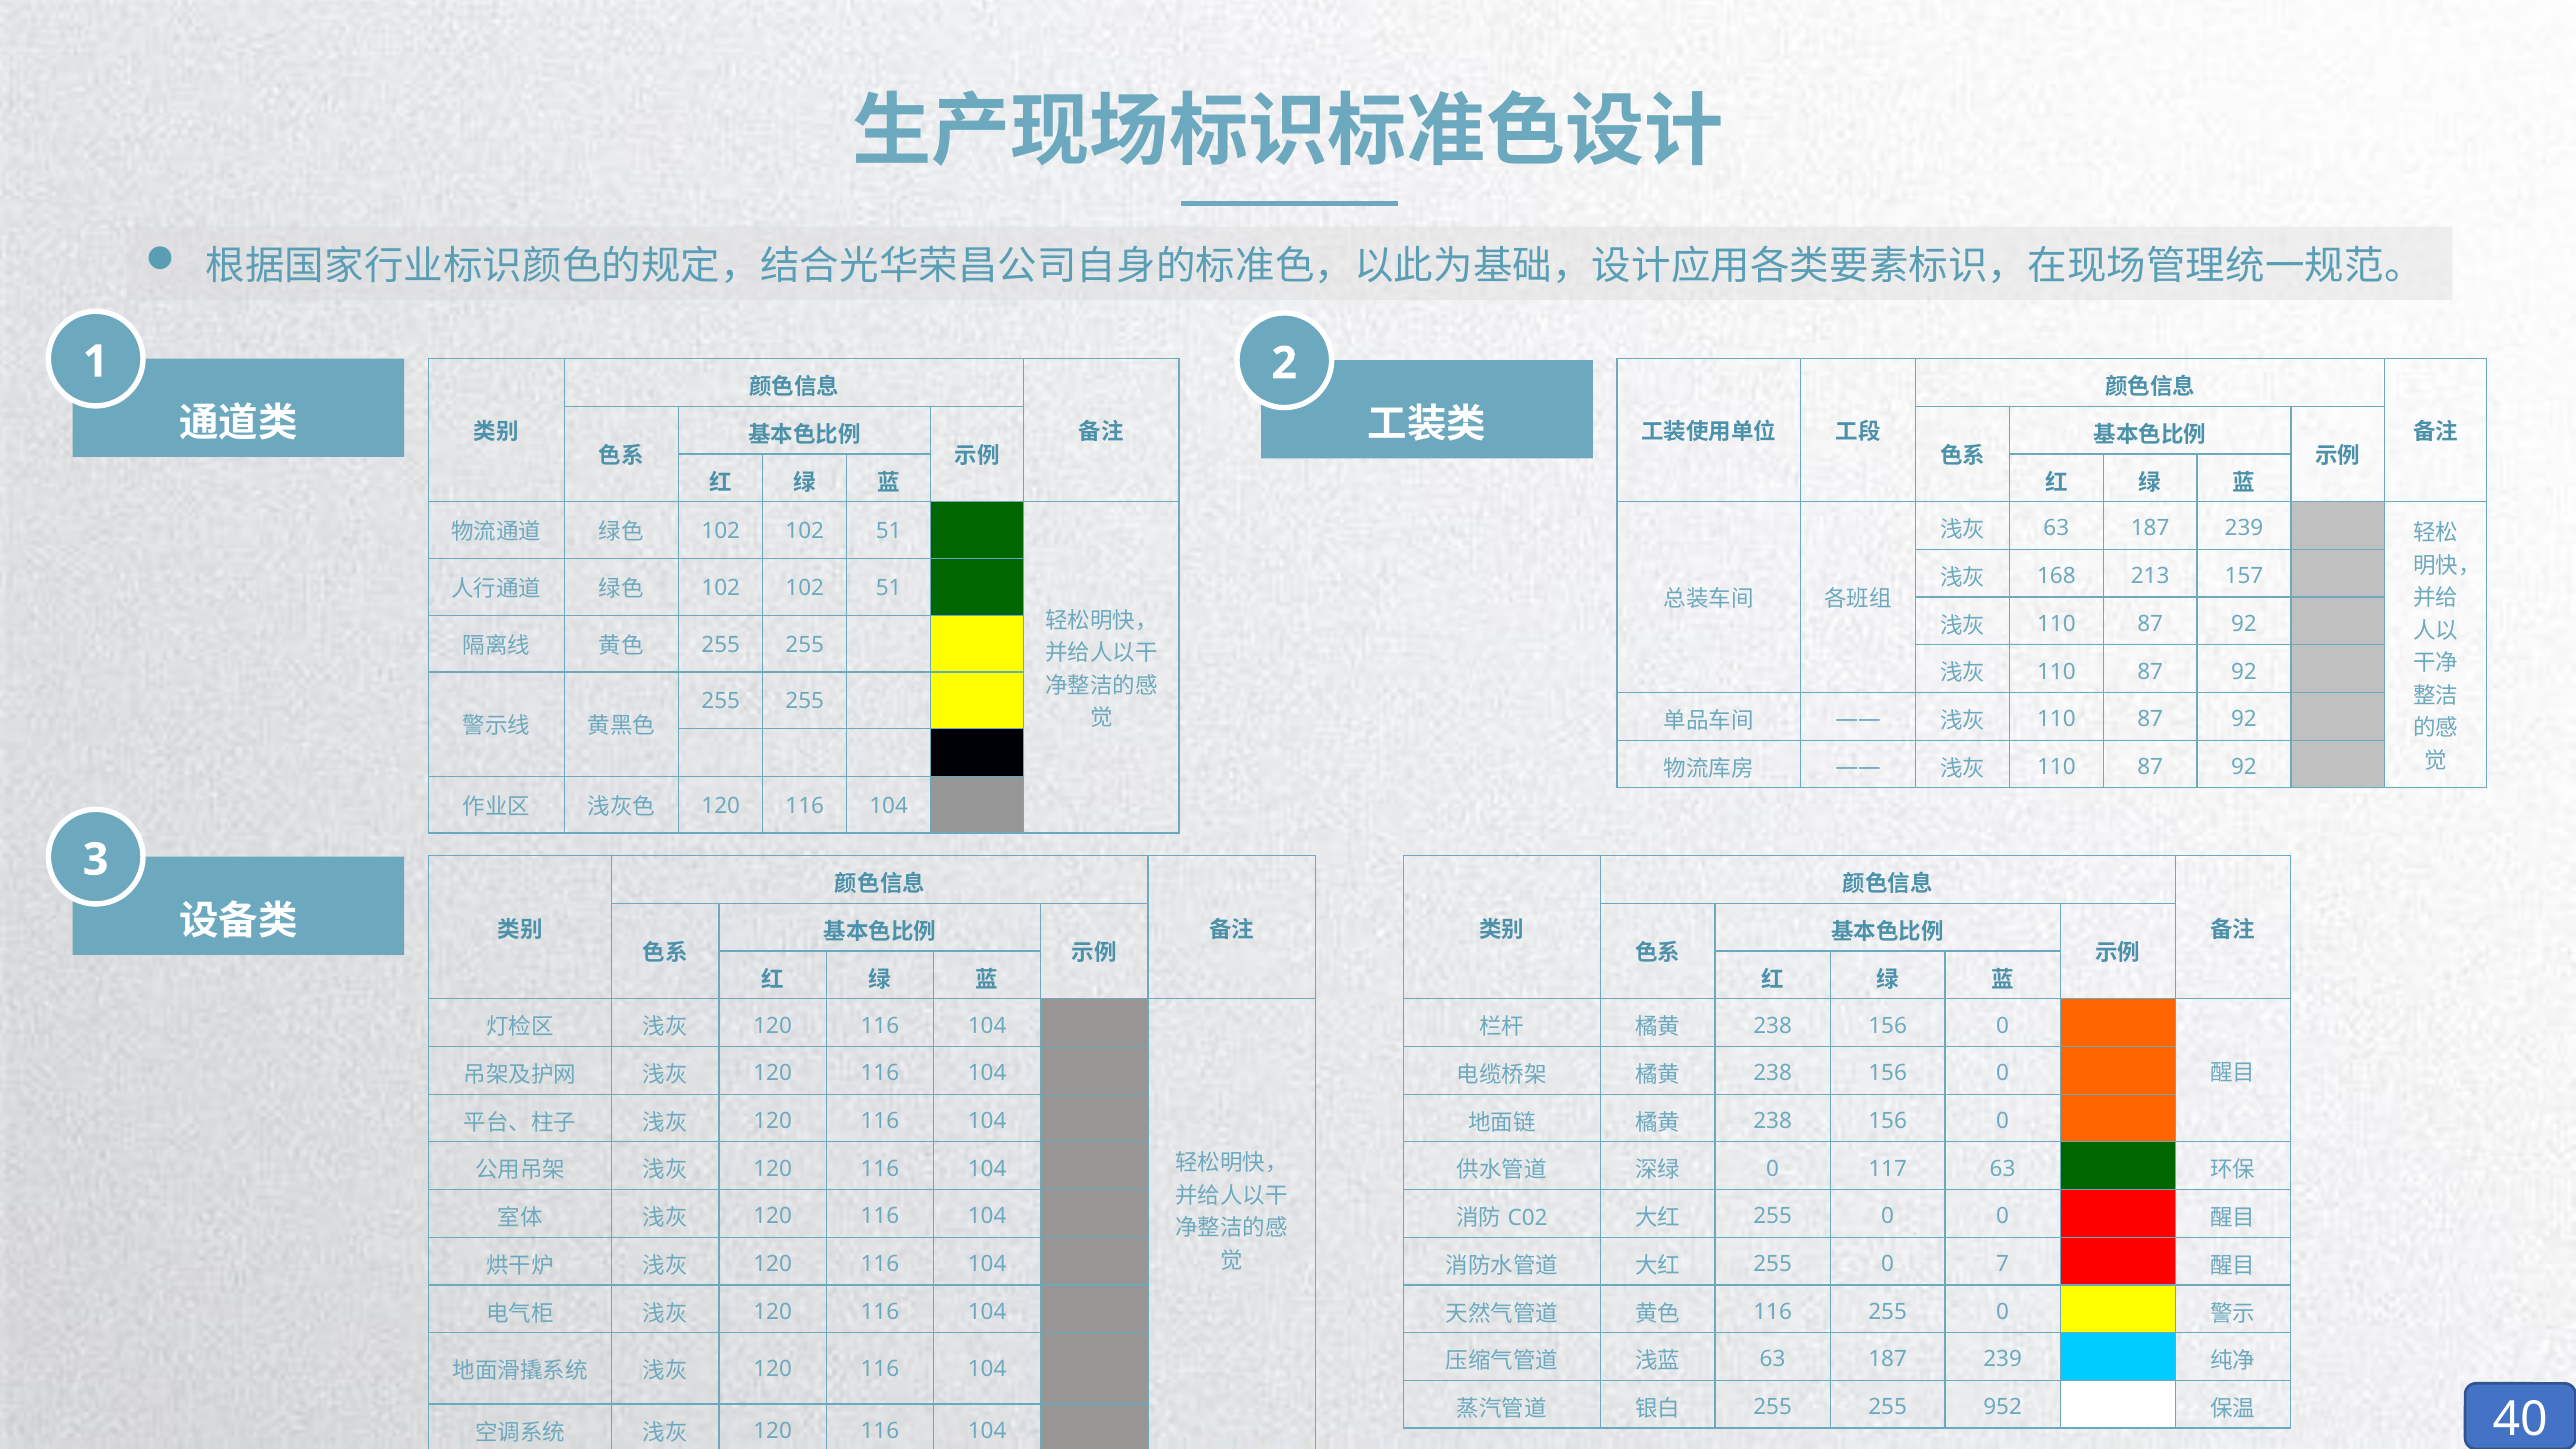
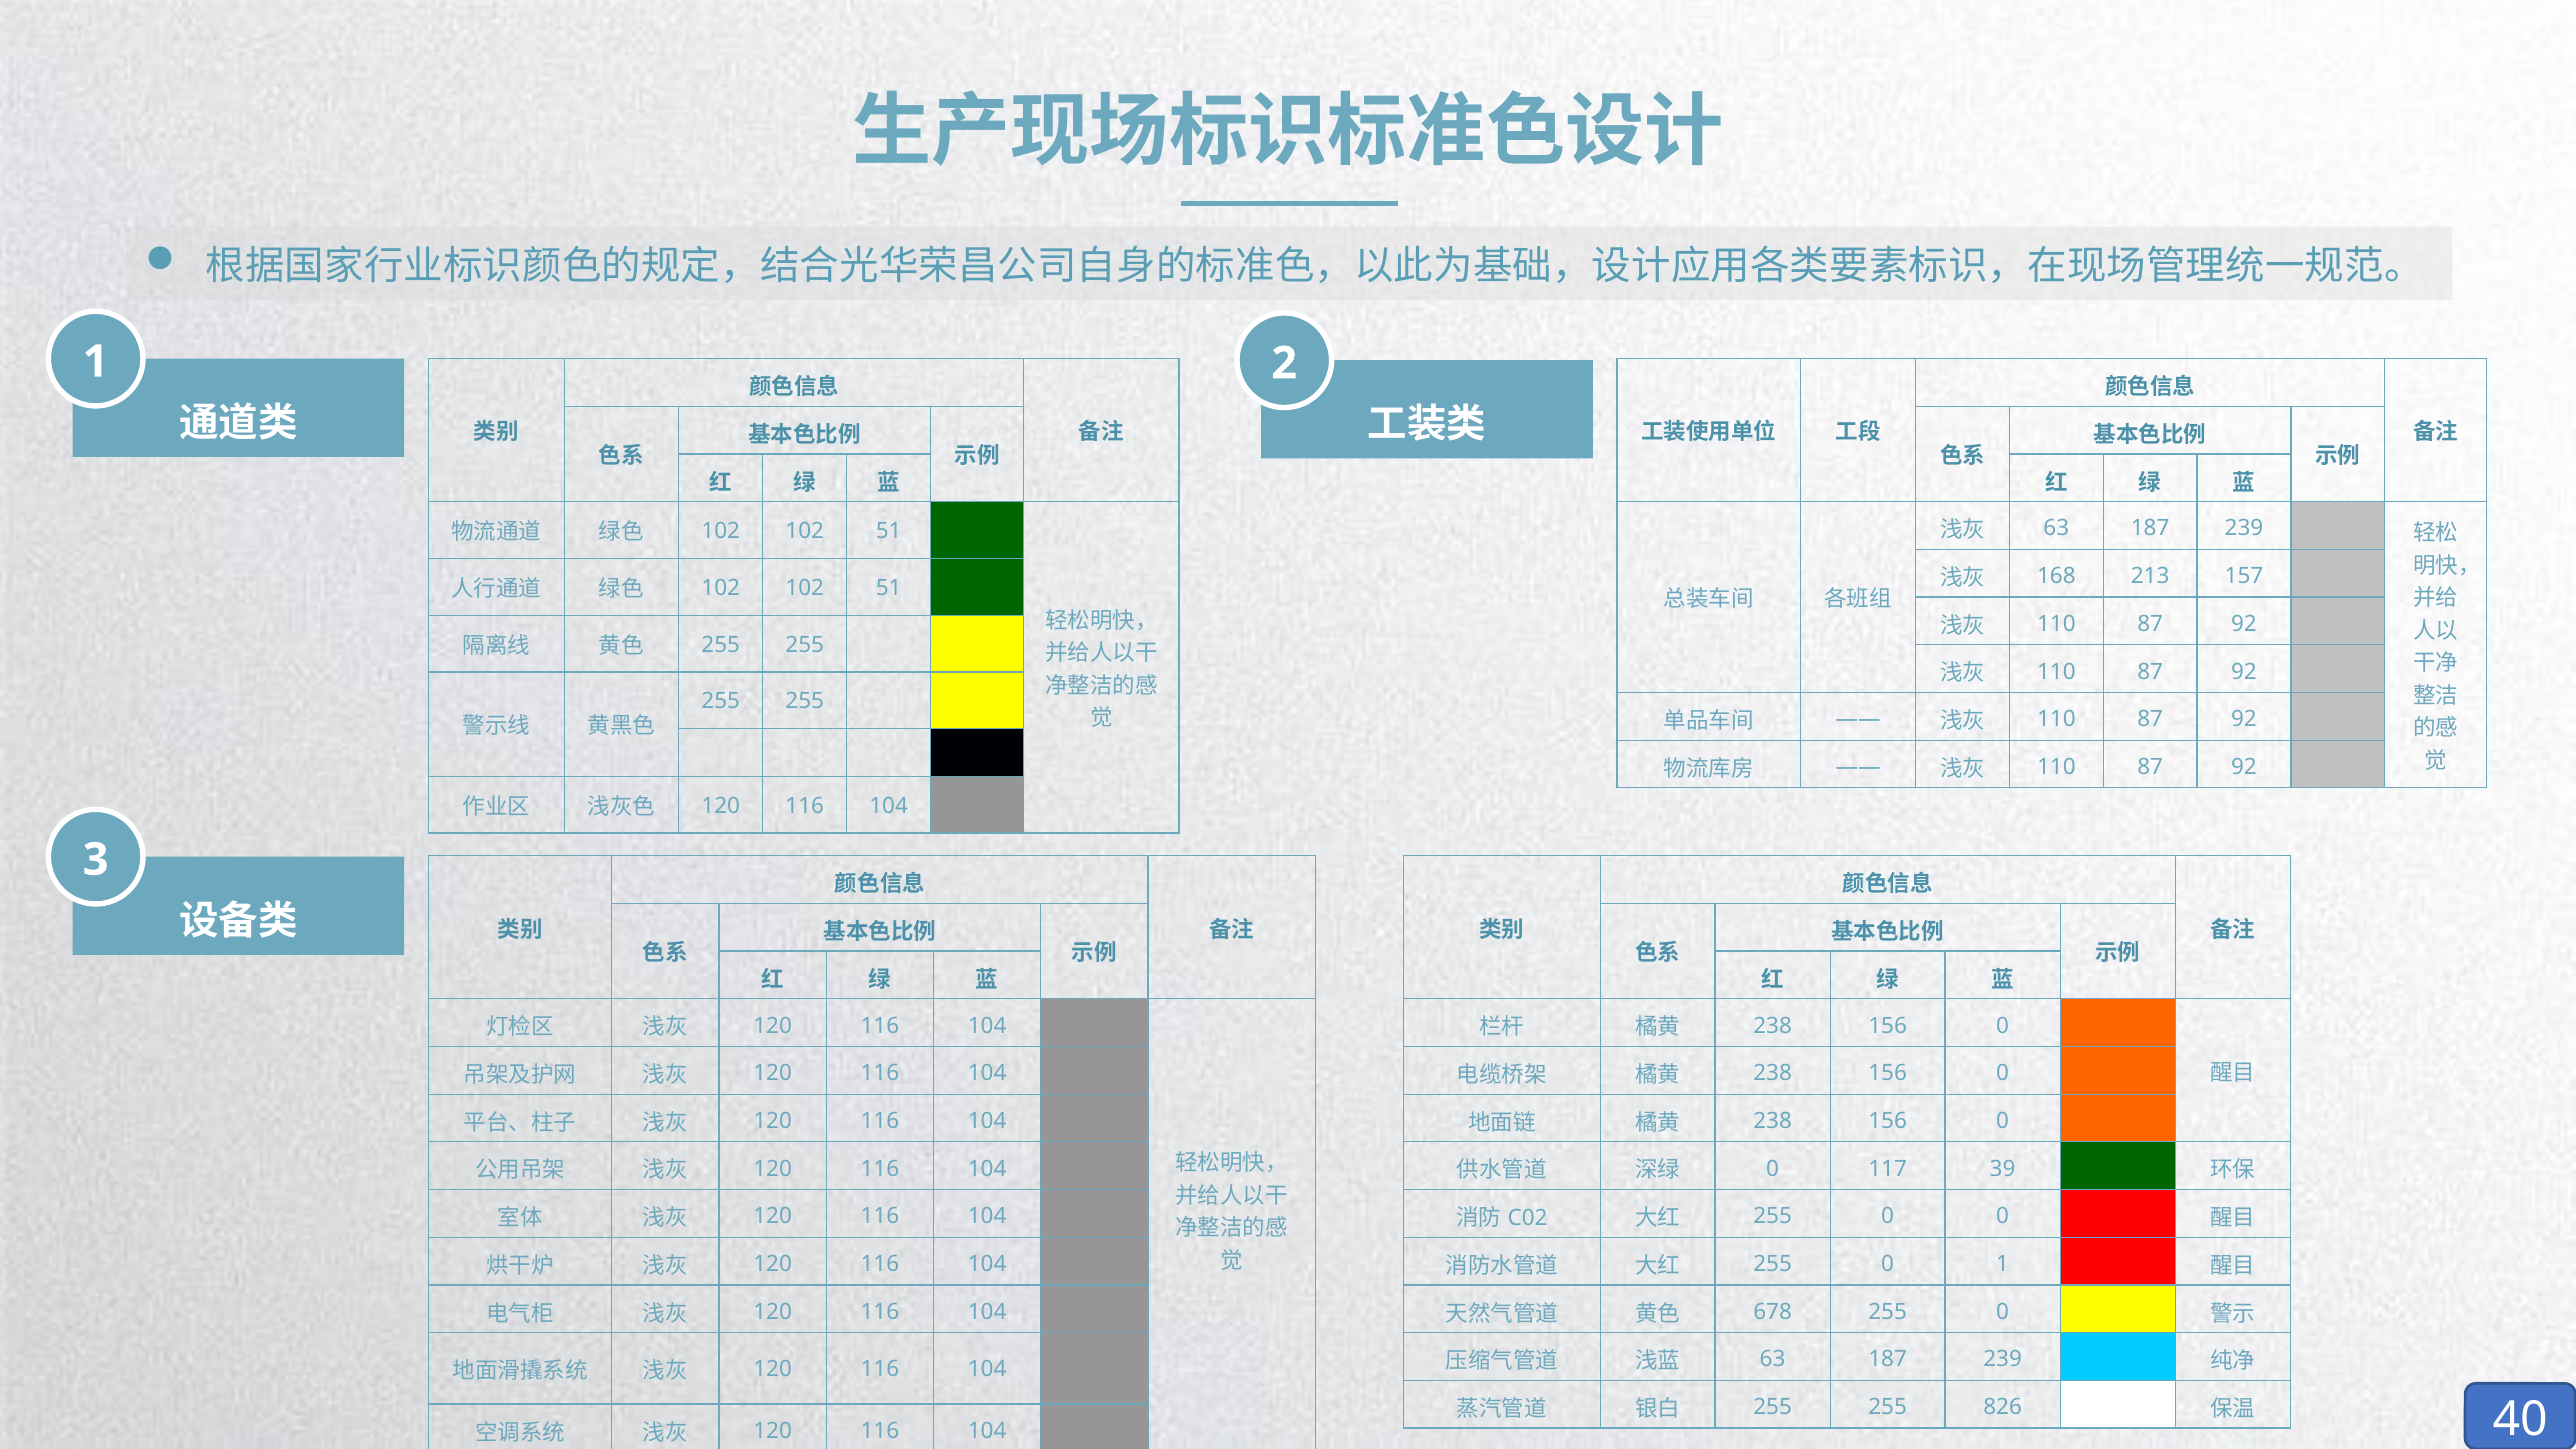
117 63: 63 -> 39
0 7: 7 -> 1
116 at (1773, 1312): 116 -> 678
952: 952 -> 826
